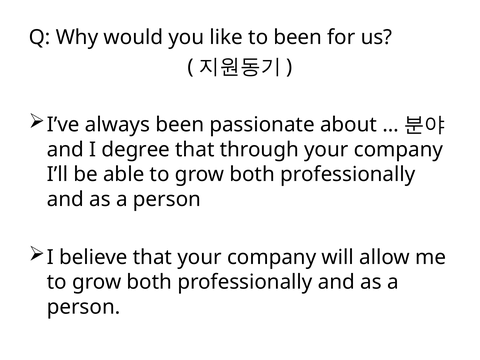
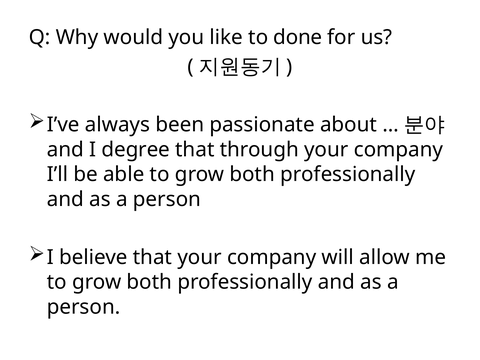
to been: been -> done
